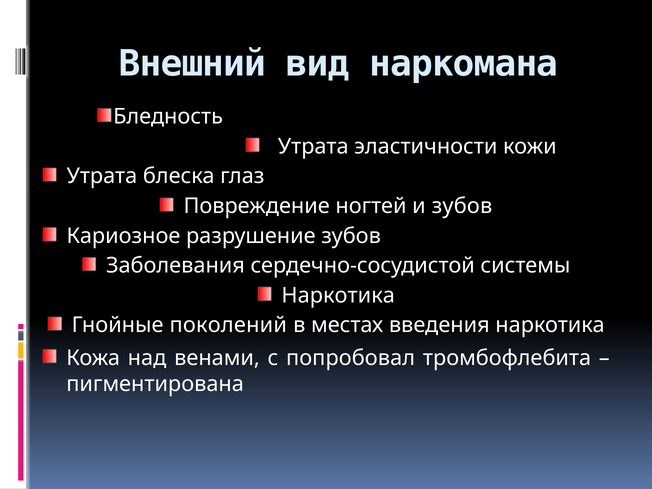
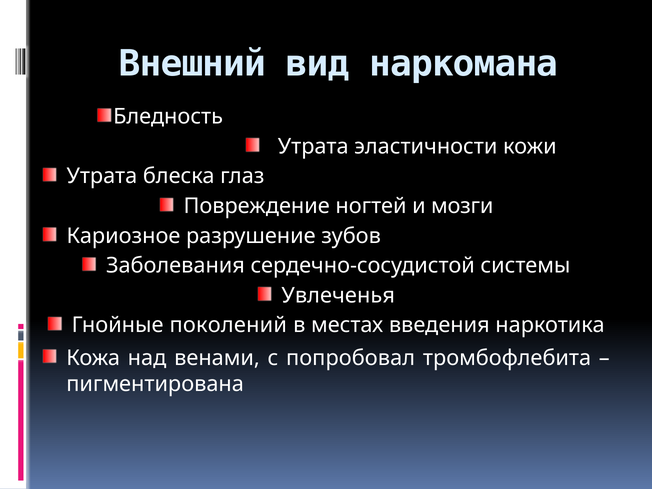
и зубов: зубов -> мозги
Наркотика at (338, 296): Наркотика -> Увлеченья
